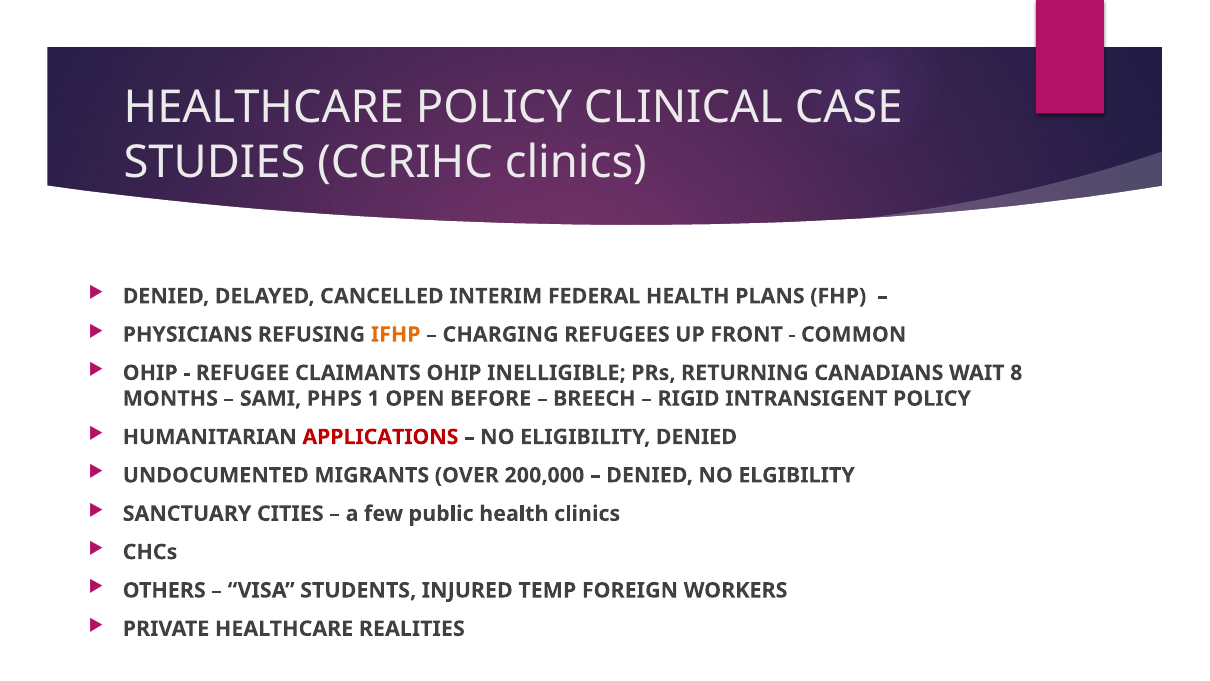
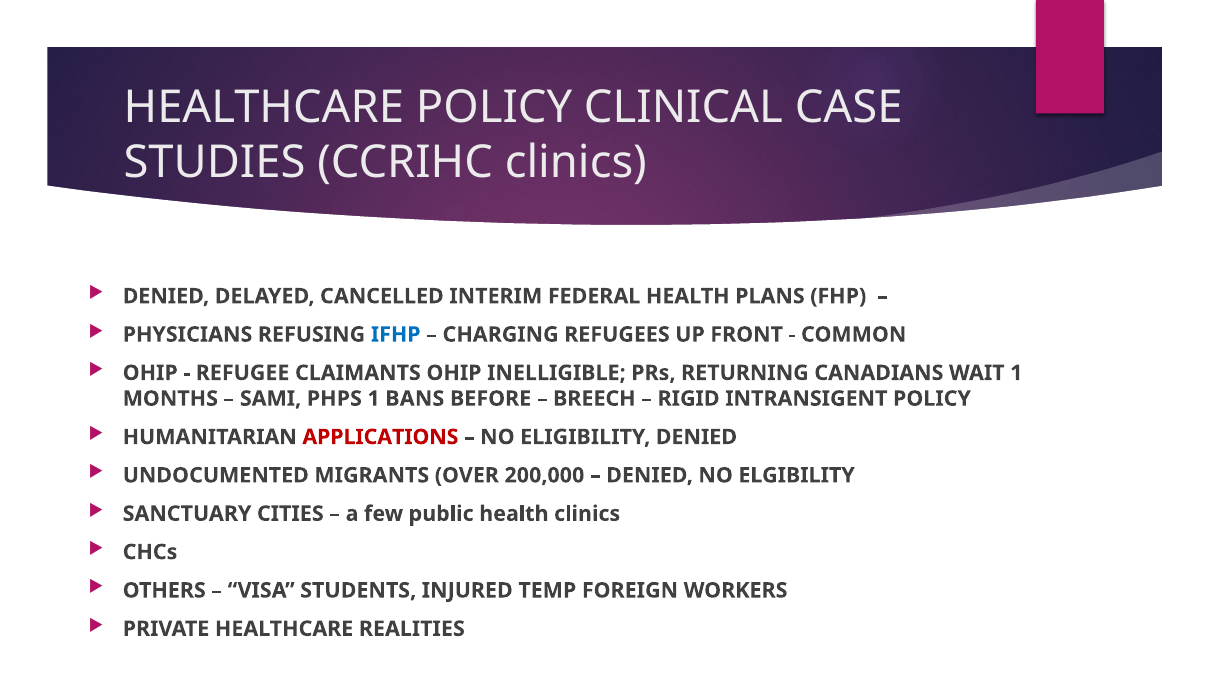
IFHP colour: orange -> blue
WAIT 8: 8 -> 1
OPEN: OPEN -> BANS
